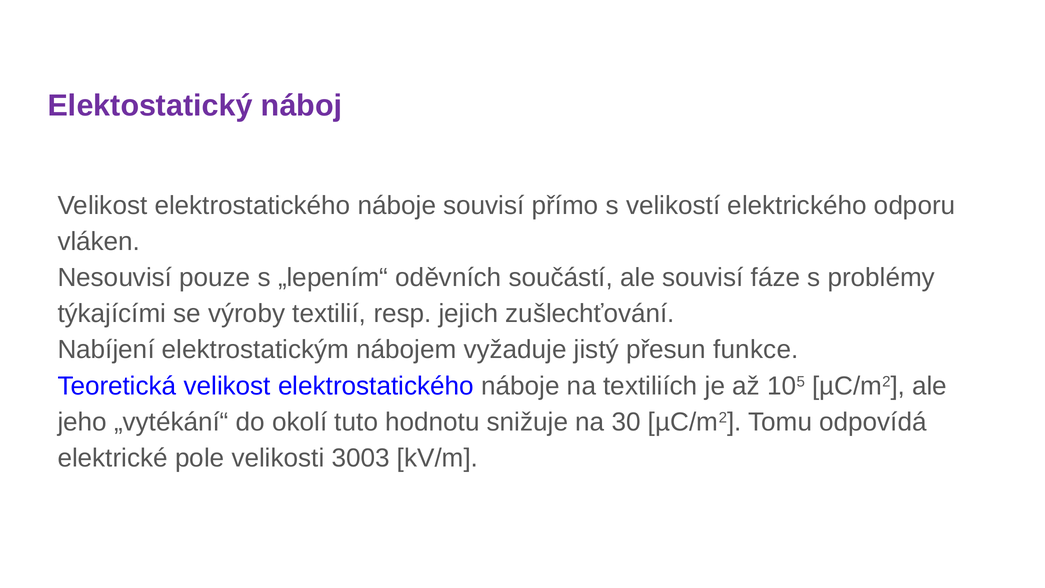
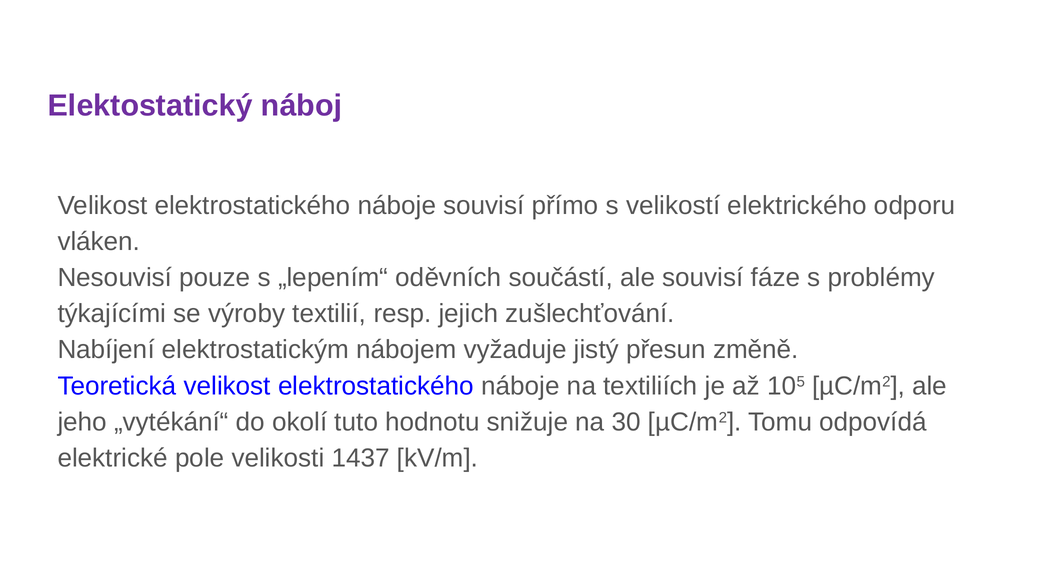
funkce: funkce -> změně
3003: 3003 -> 1437
